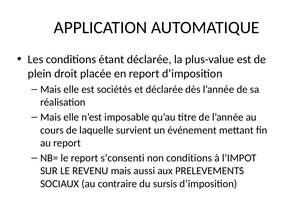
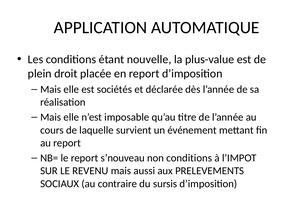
étant déclarée: déclarée -> nouvelle
s’consenti: s’consenti -> s’nouveau
